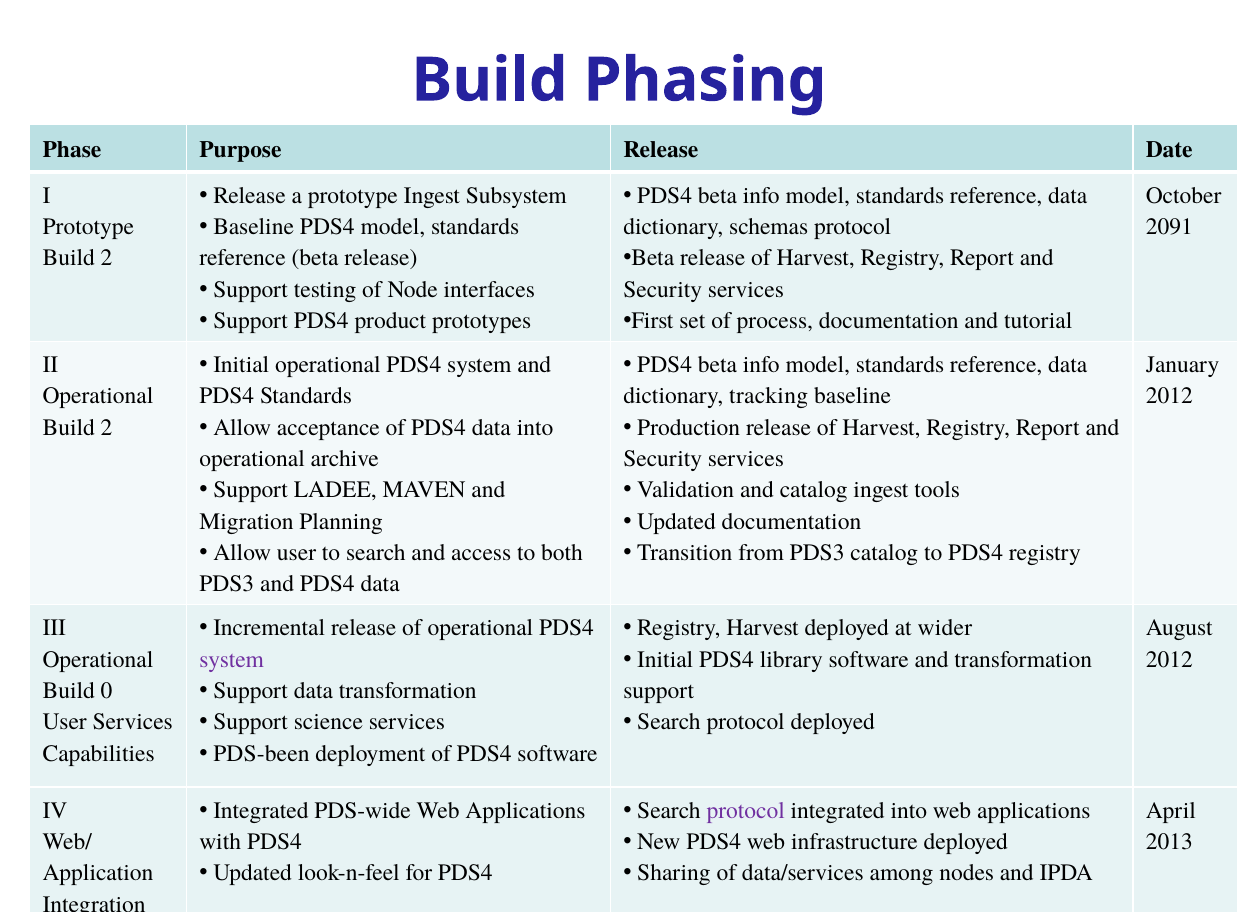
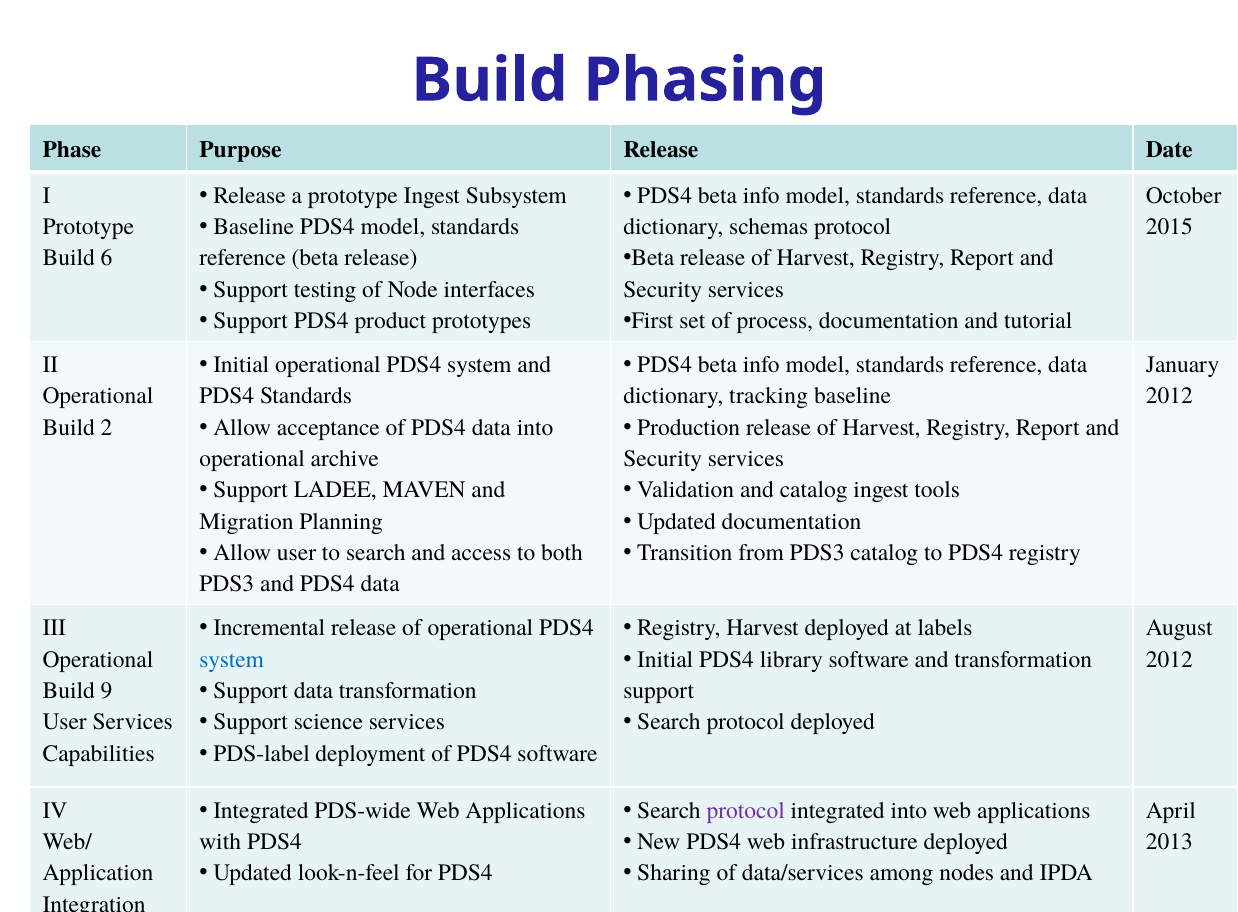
2091: 2091 -> 2015
2 at (107, 258): 2 -> 6
wider: wider -> labels
system at (232, 660) colour: purple -> blue
0: 0 -> 9
PDS-been: PDS-been -> PDS-label
